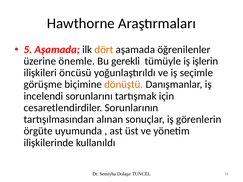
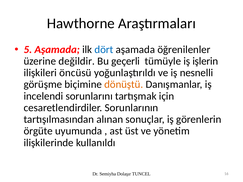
dört colour: orange -> blue
önemle: önemle -> değildir
gerekli: gerekli -> geçerli
seçimle: seçimle -> nesnelli
